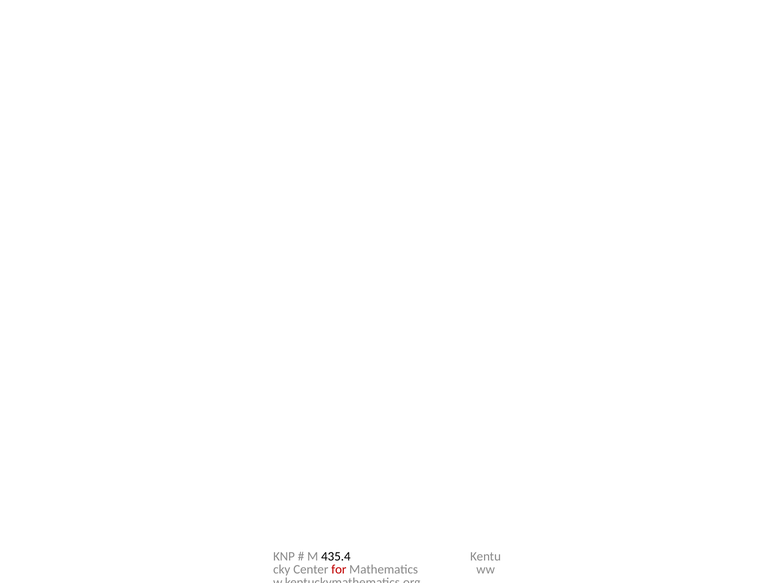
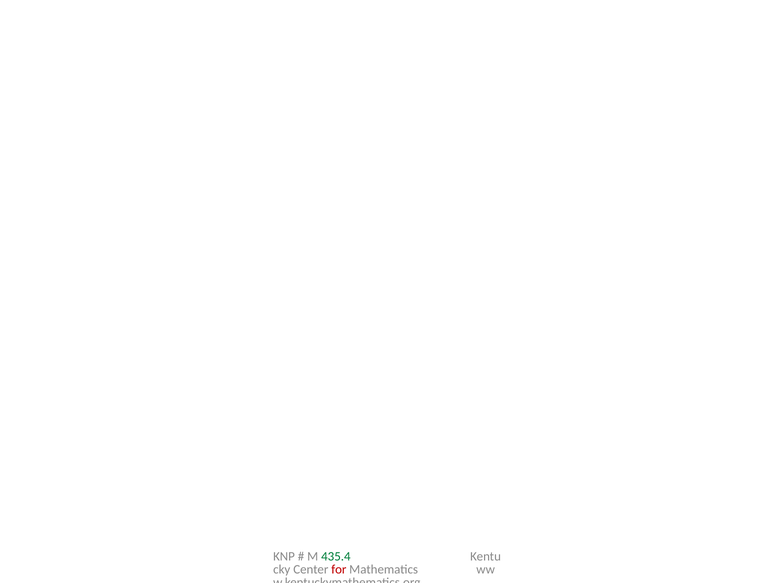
435.4 colour: black -> green
